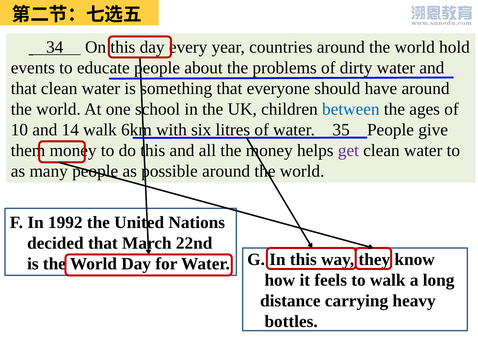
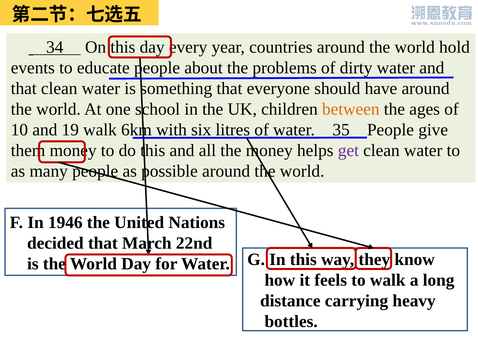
between colour: blue -> orange
14: 14 -> 19
1992: 1992 -> 1946
